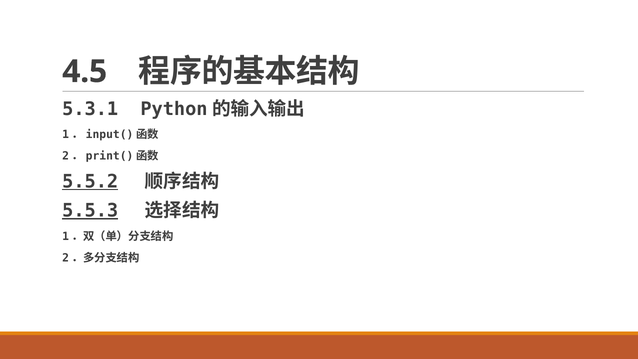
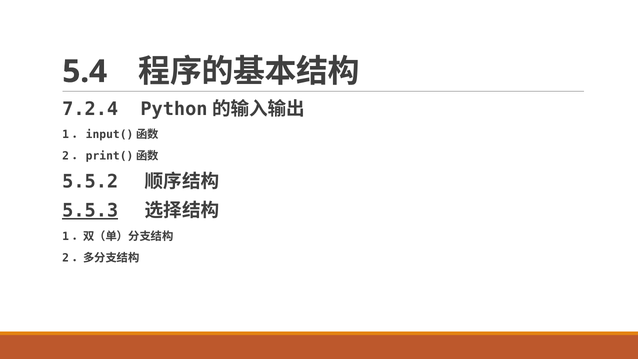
4.5: 4.5 -> 5.4
5.3.1: 5.3.1 -> 7.2.4
5.5.2 underline: present -> none
